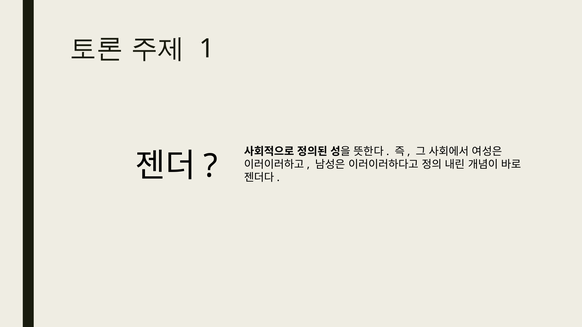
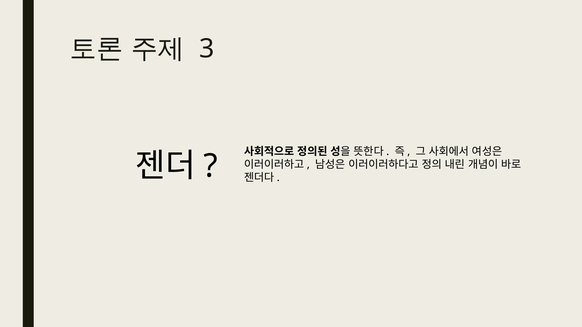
1: 1 -> 3
